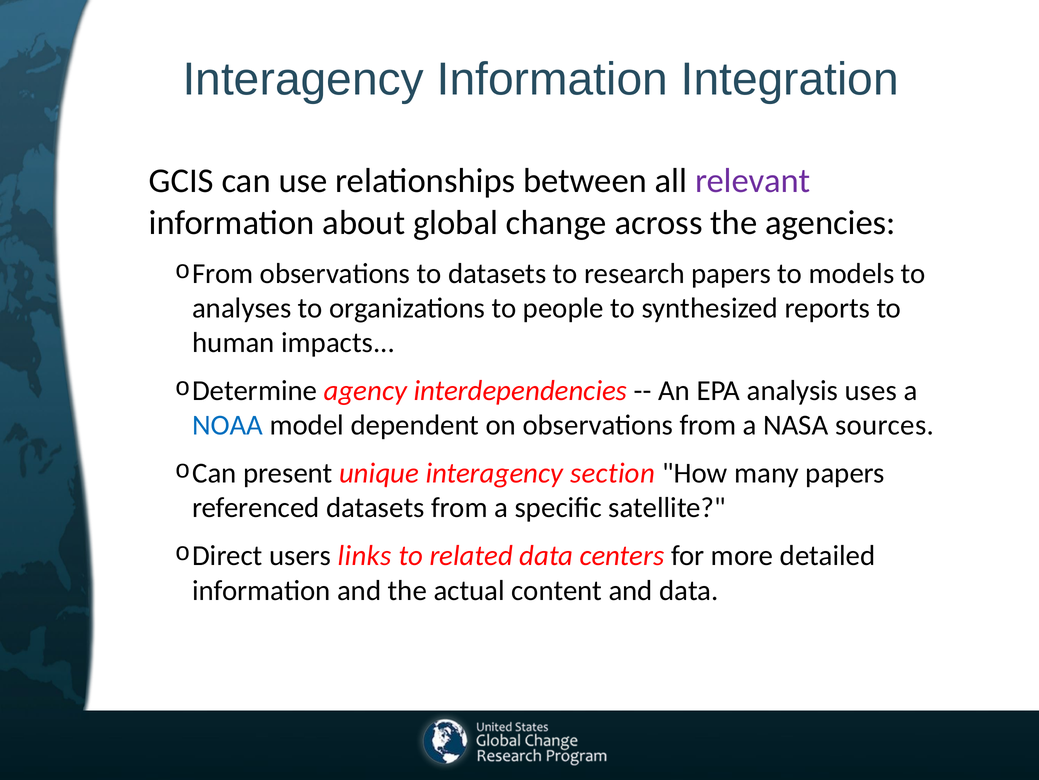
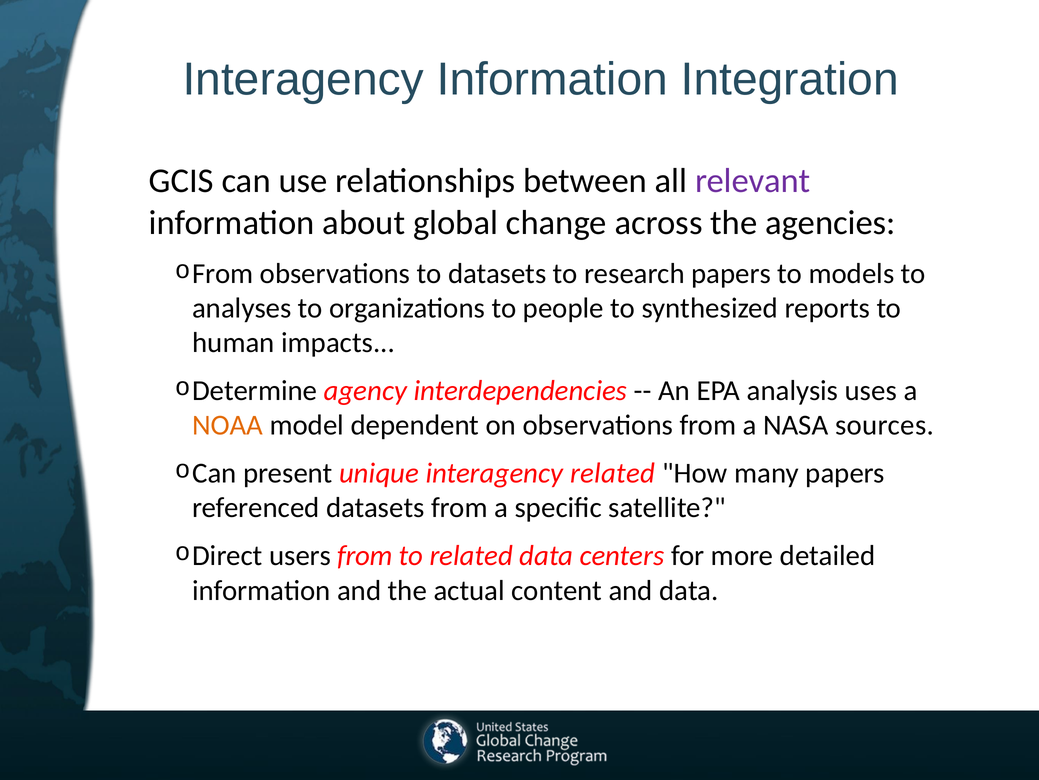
NOAA colour: blue -> orange
interagency section: section -> related
users links: links -> from
